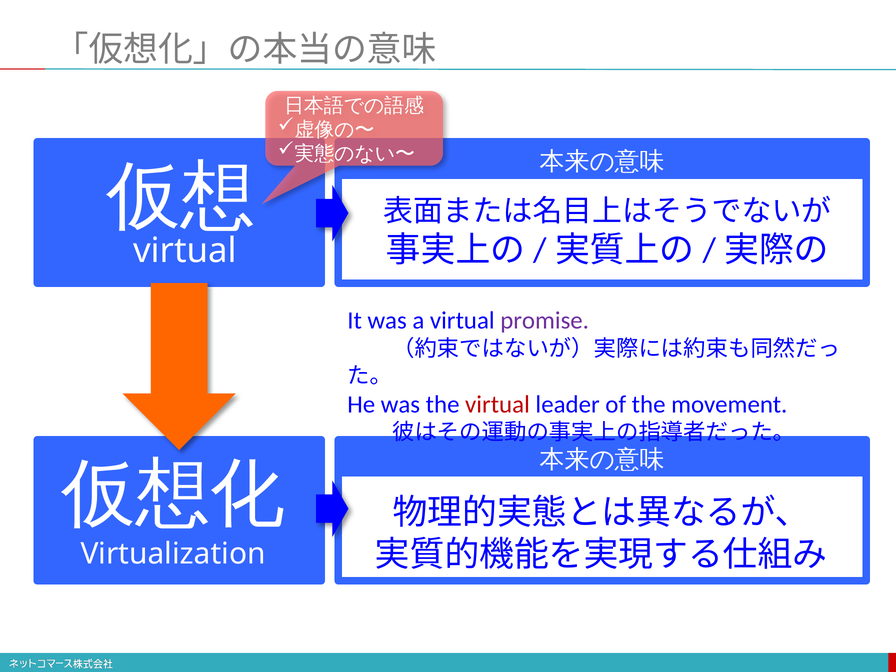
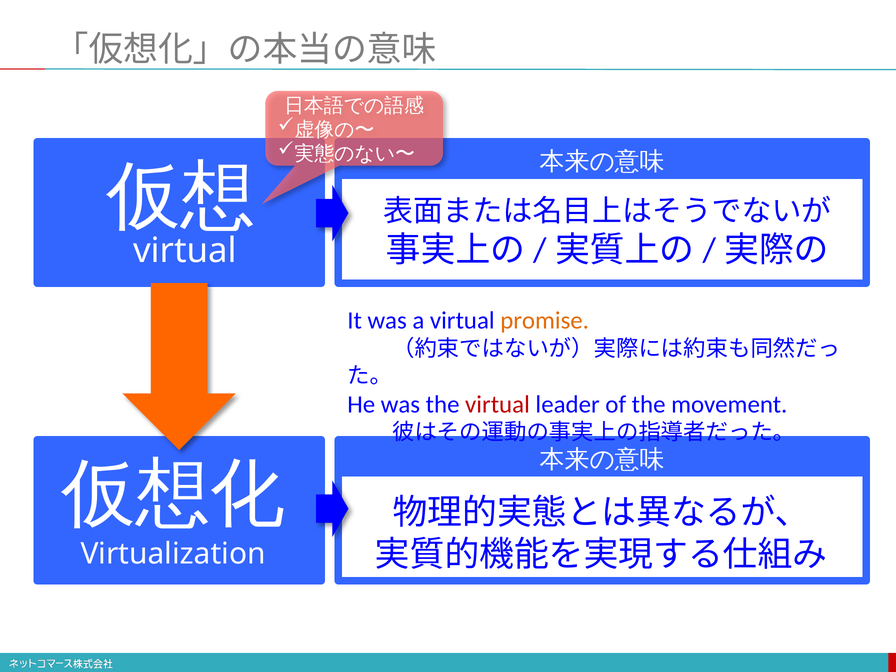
promise colour: purple -> orange
